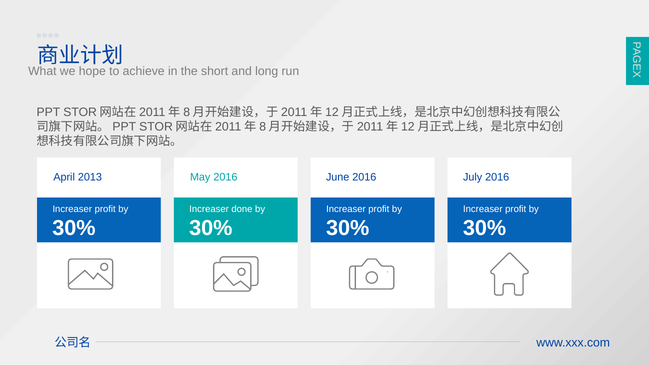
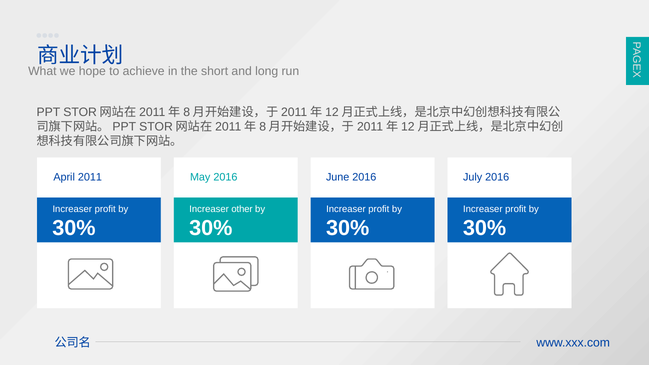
2013: 2013 -> 2011
done: done -> other
